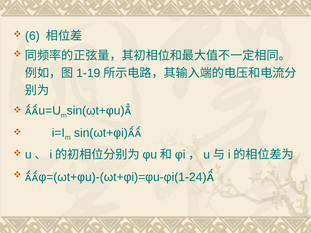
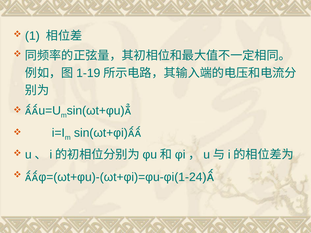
6: 6 -> 1
